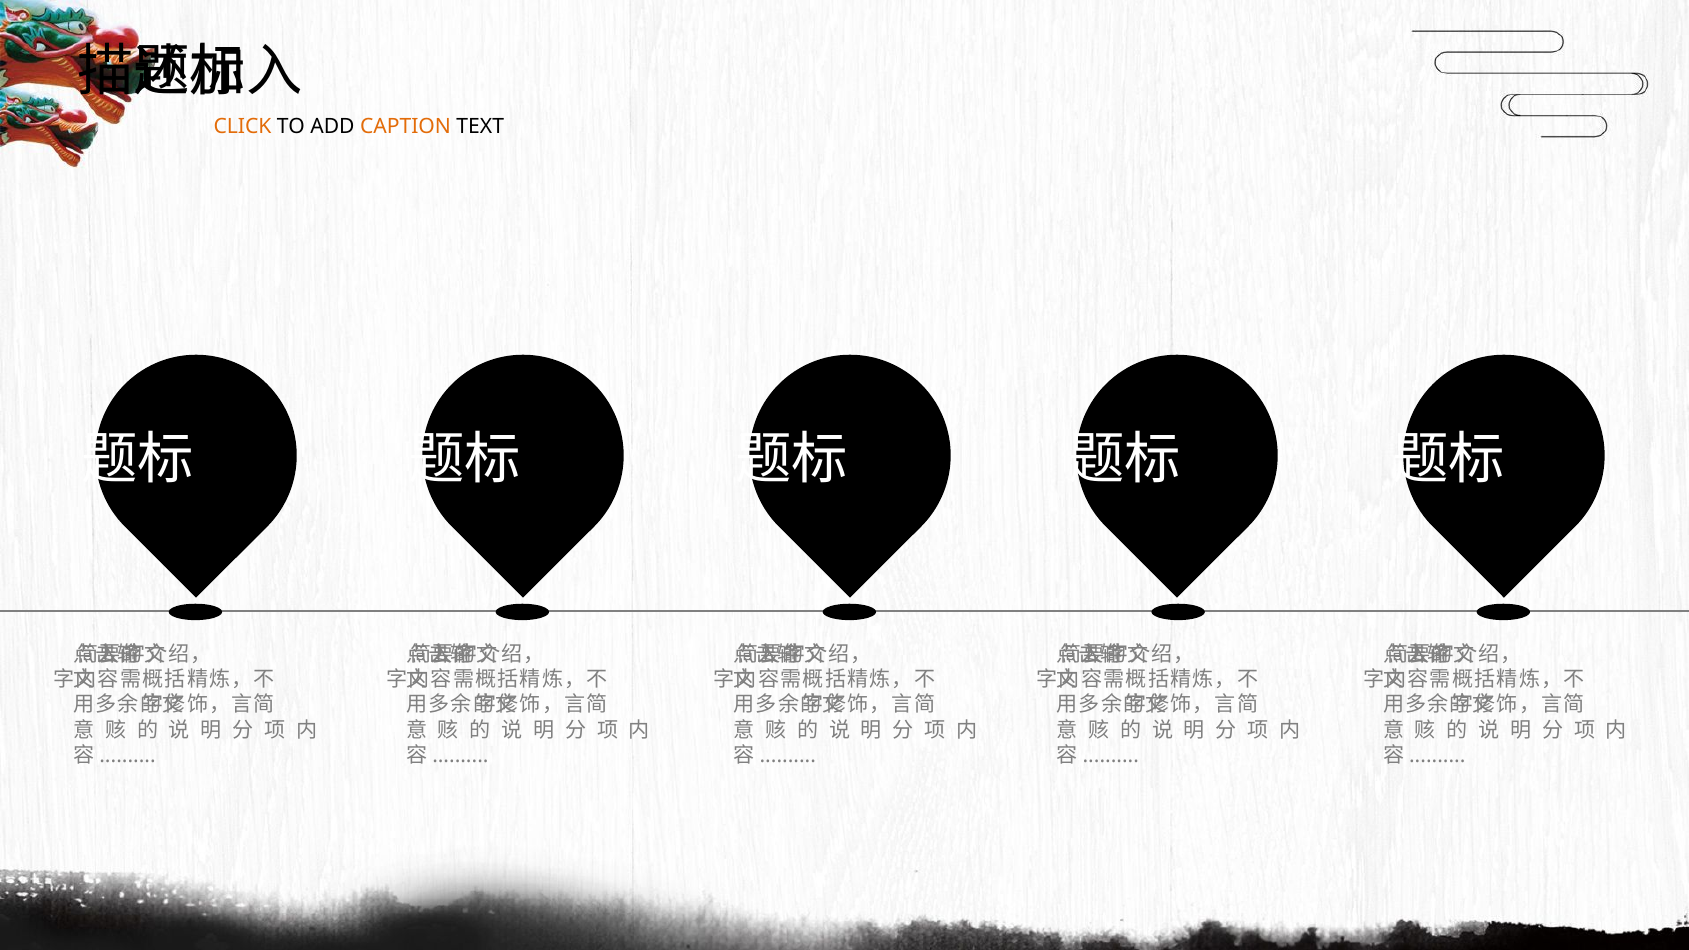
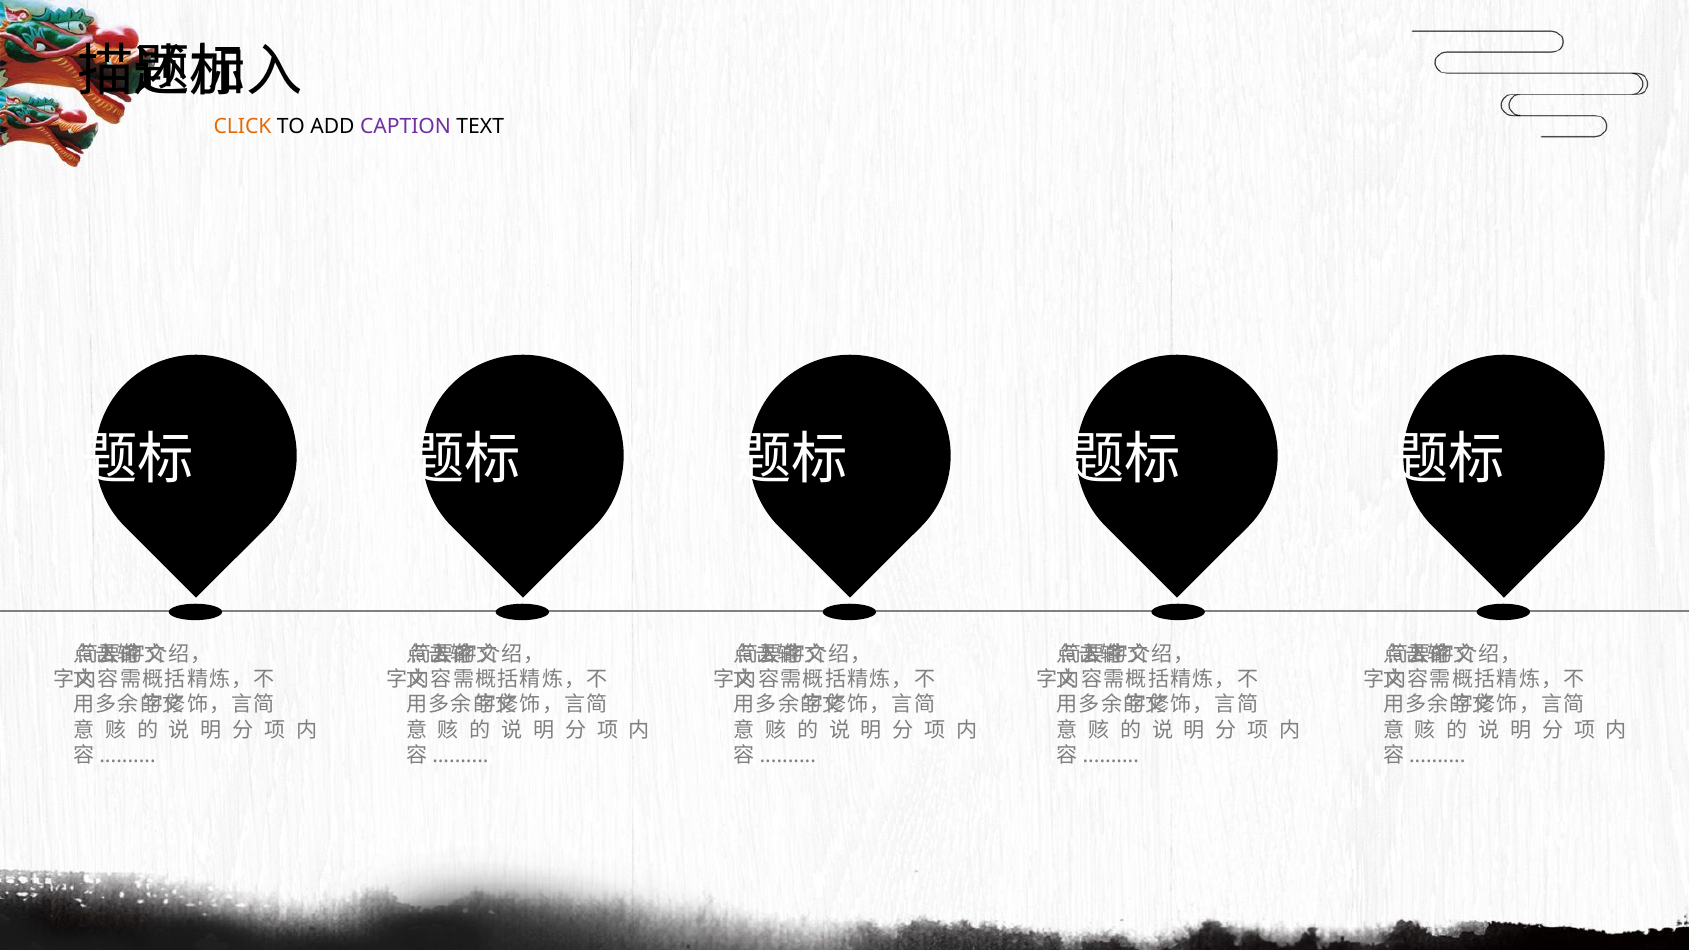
CAPTION colour: orange -> purple
